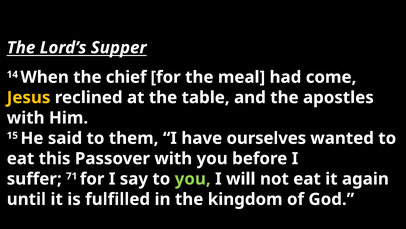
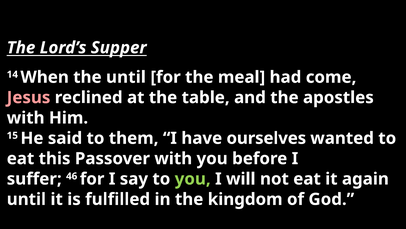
the chief: chief -> until
Jesus colour: yellow -> pink
71: 71 -> 46
